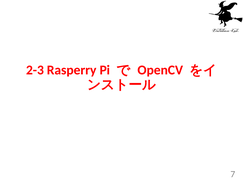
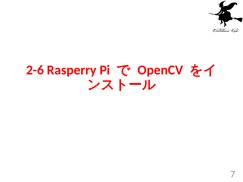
2-3: 2-3 -> 2-6
